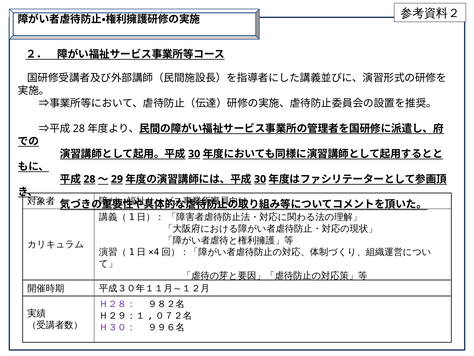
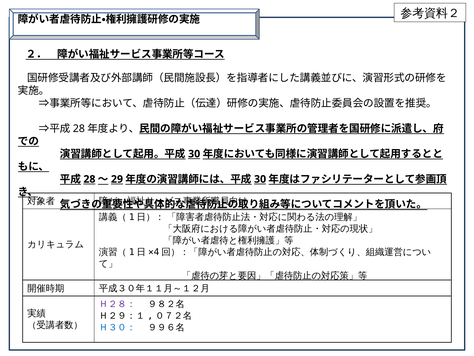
Ｈ３０： colour: purple -> blue
